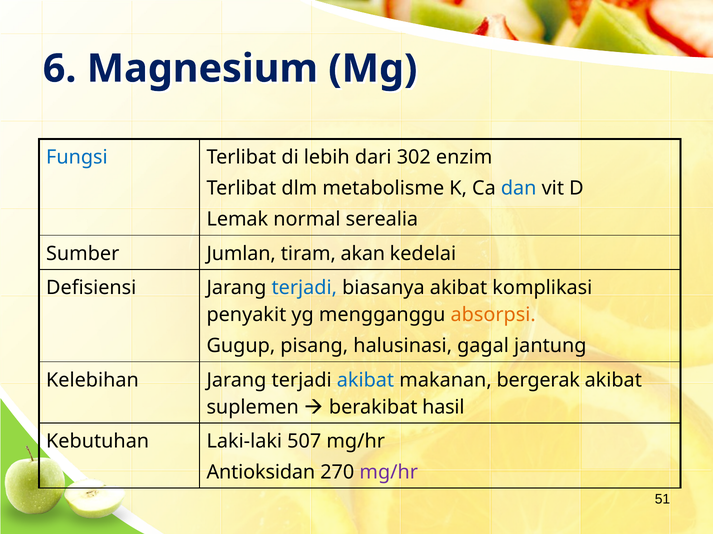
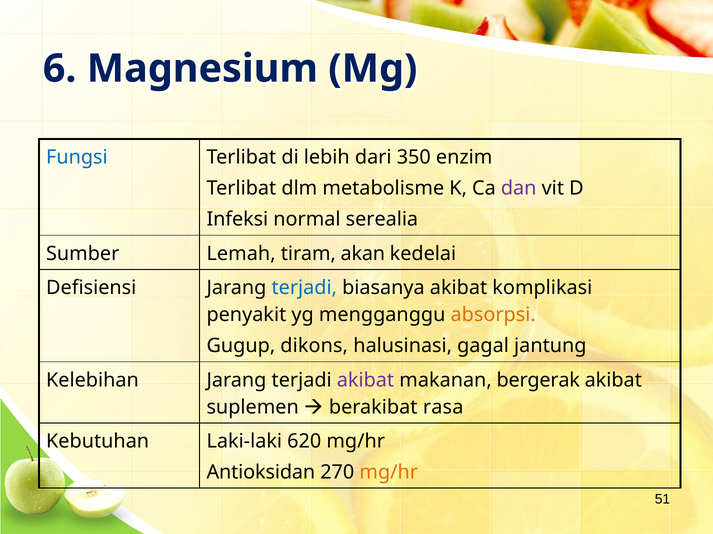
302: 302 -> 350
dan colour: blue -> purple
Lemak: Lemak -> Infeksi
Jumlan: Jumlan -> Lemah
pisang: pisang -> dikons
akibat at (366, 381) colour: blue -> purple
hasil: hasil -> rasa
507: 507 -> 620
mg/hr at (389, 473) colour: purple -> orange
